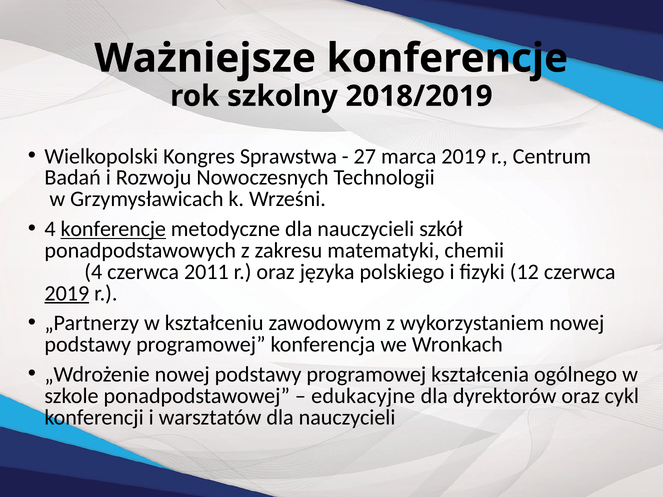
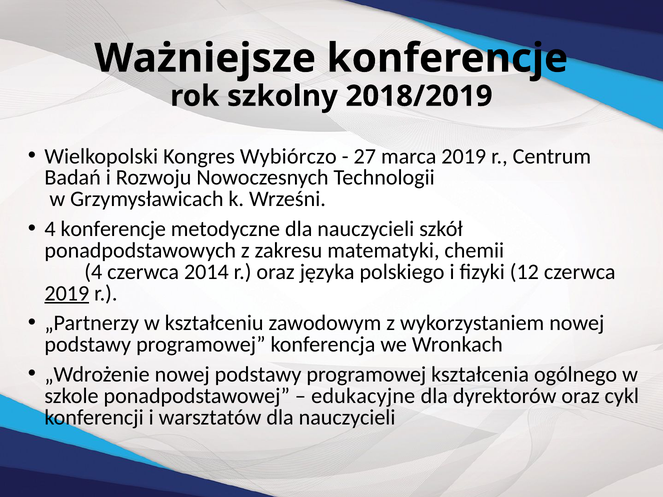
Sprawstwa: Sprawstwa -> Wybiórczo
konferencje at (113, 229) underline: present -> none
2011: 2011 -> 2014
